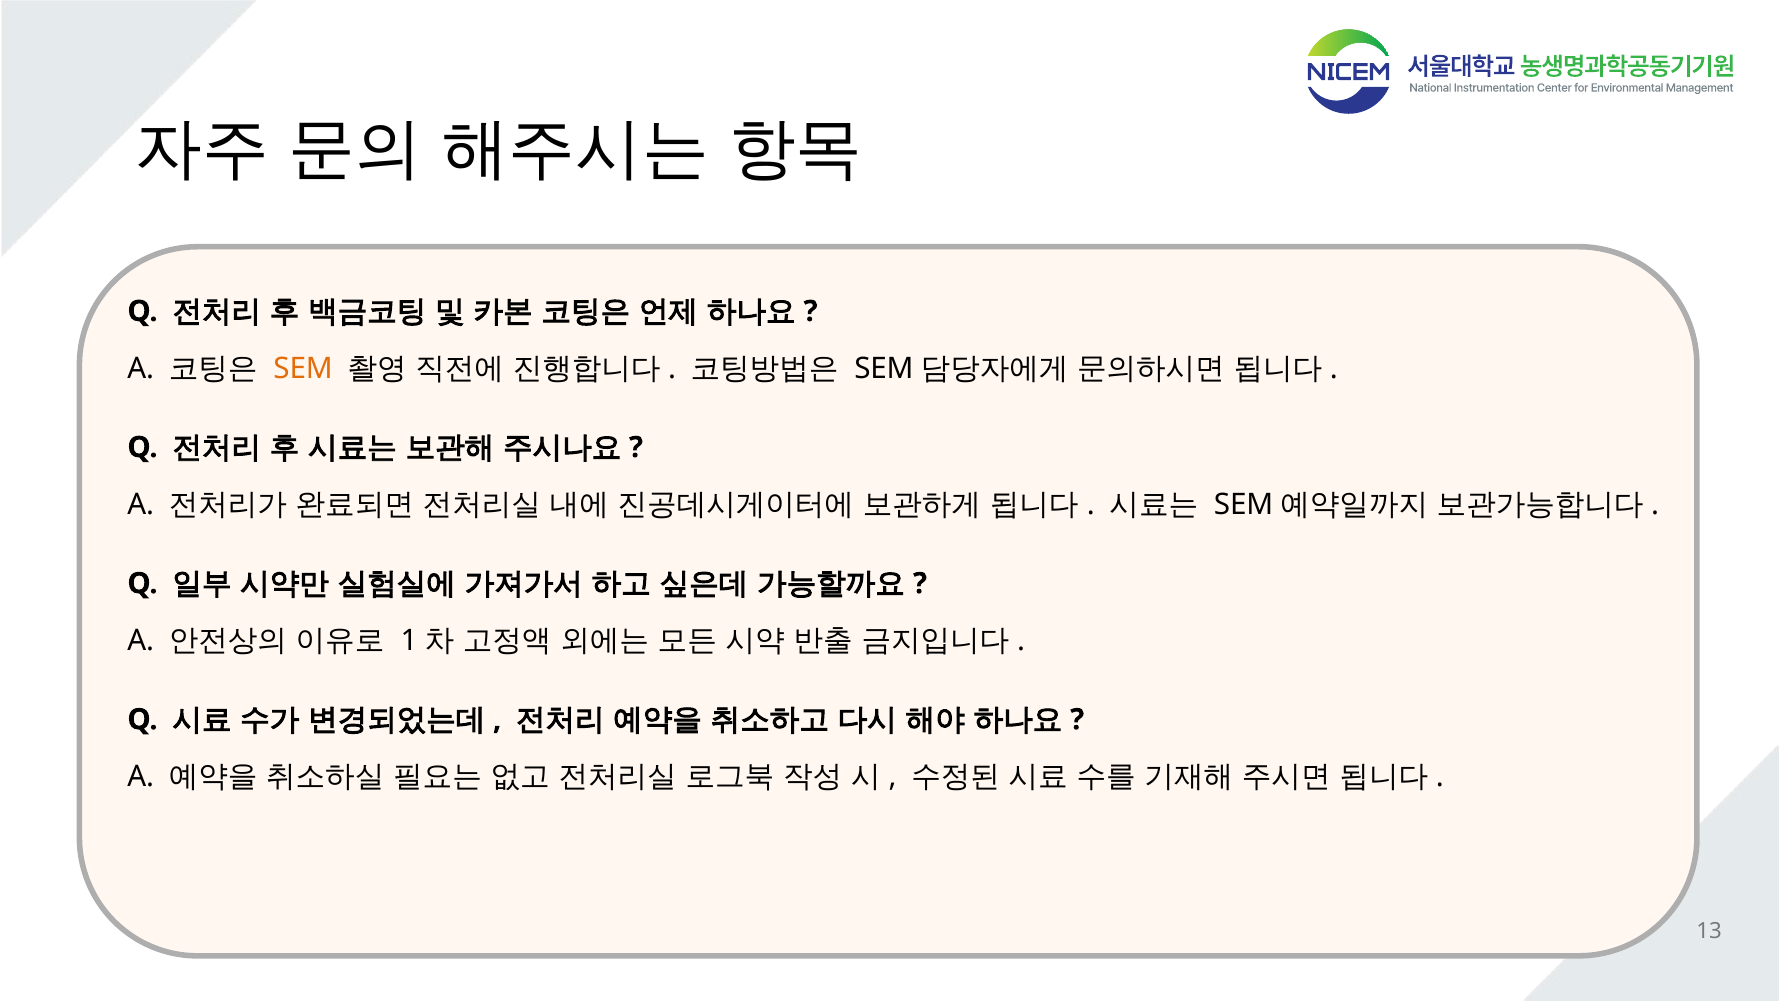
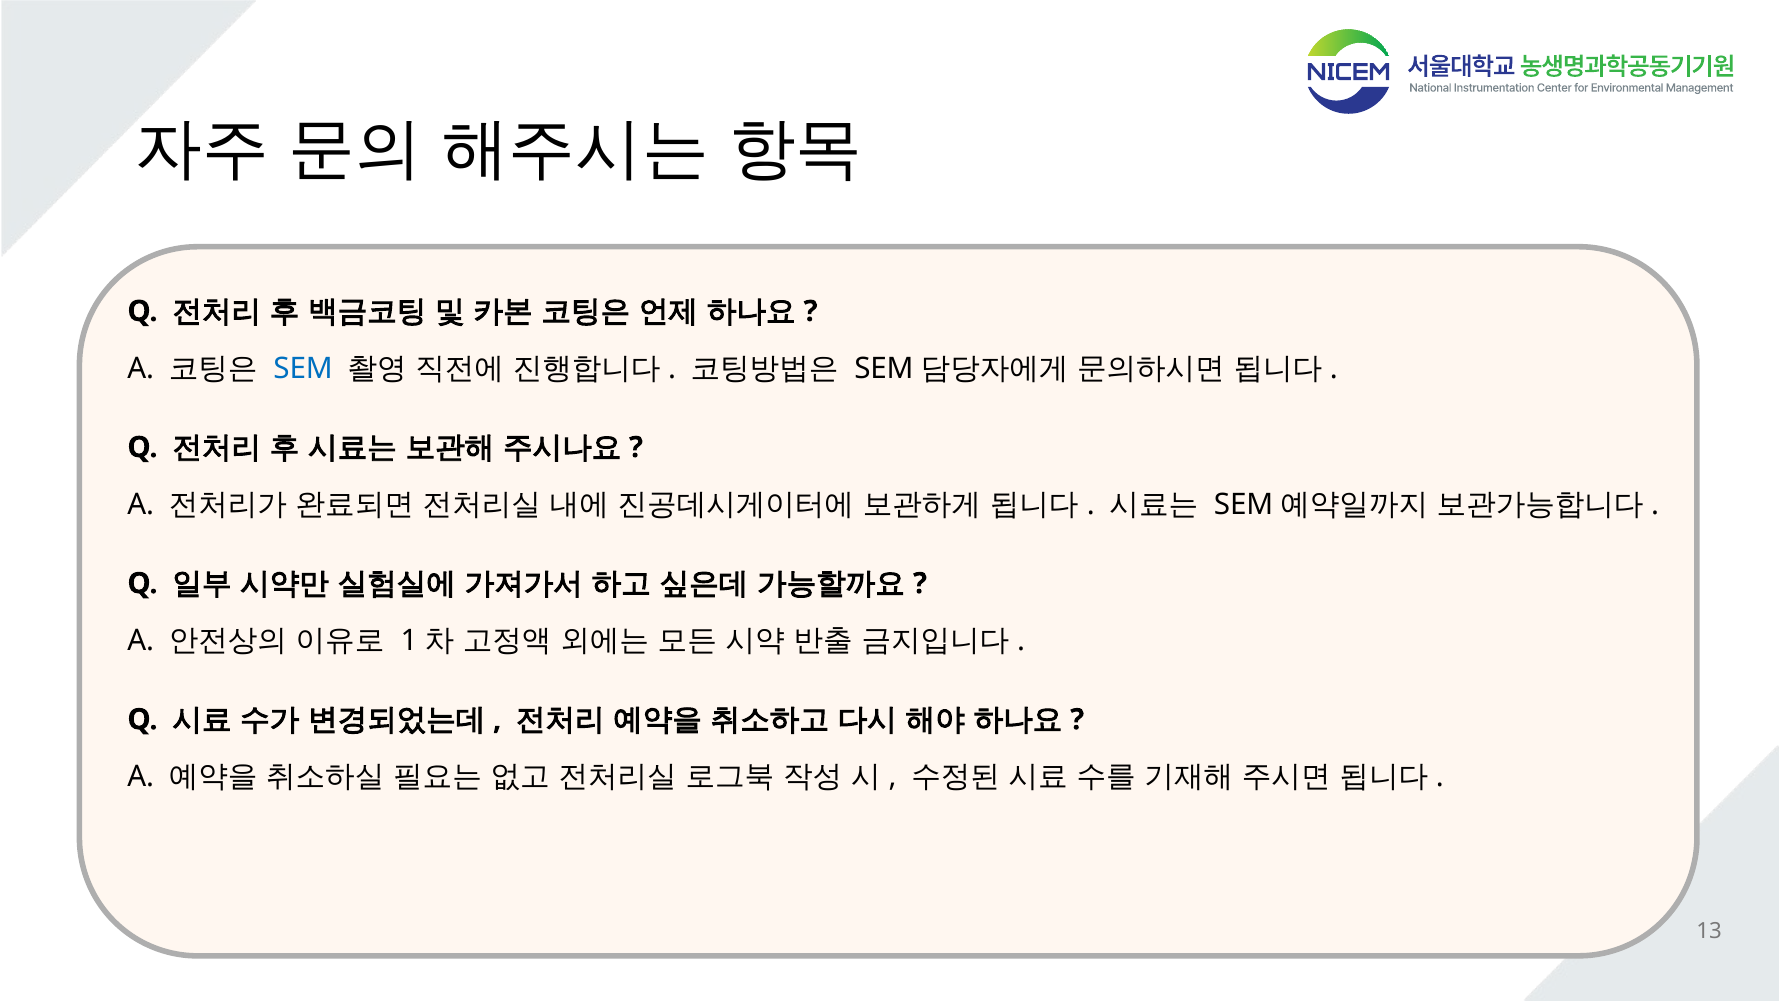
SEM colour: orange -> blue
